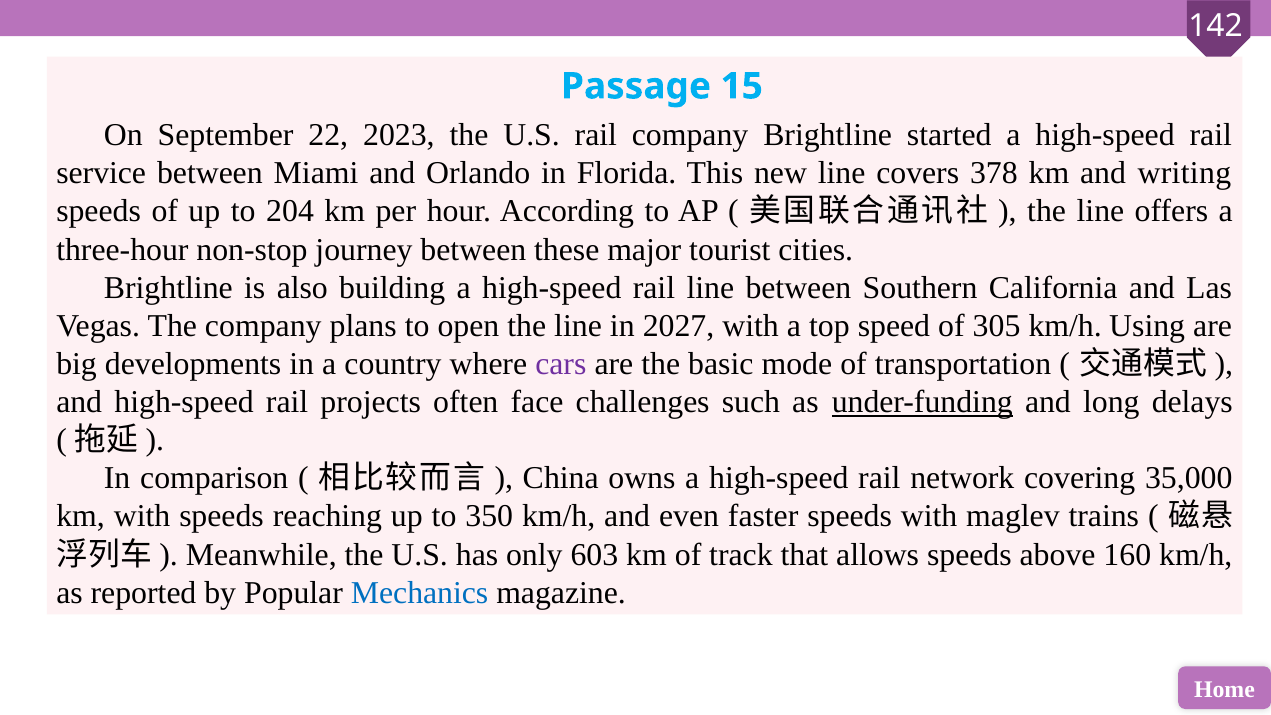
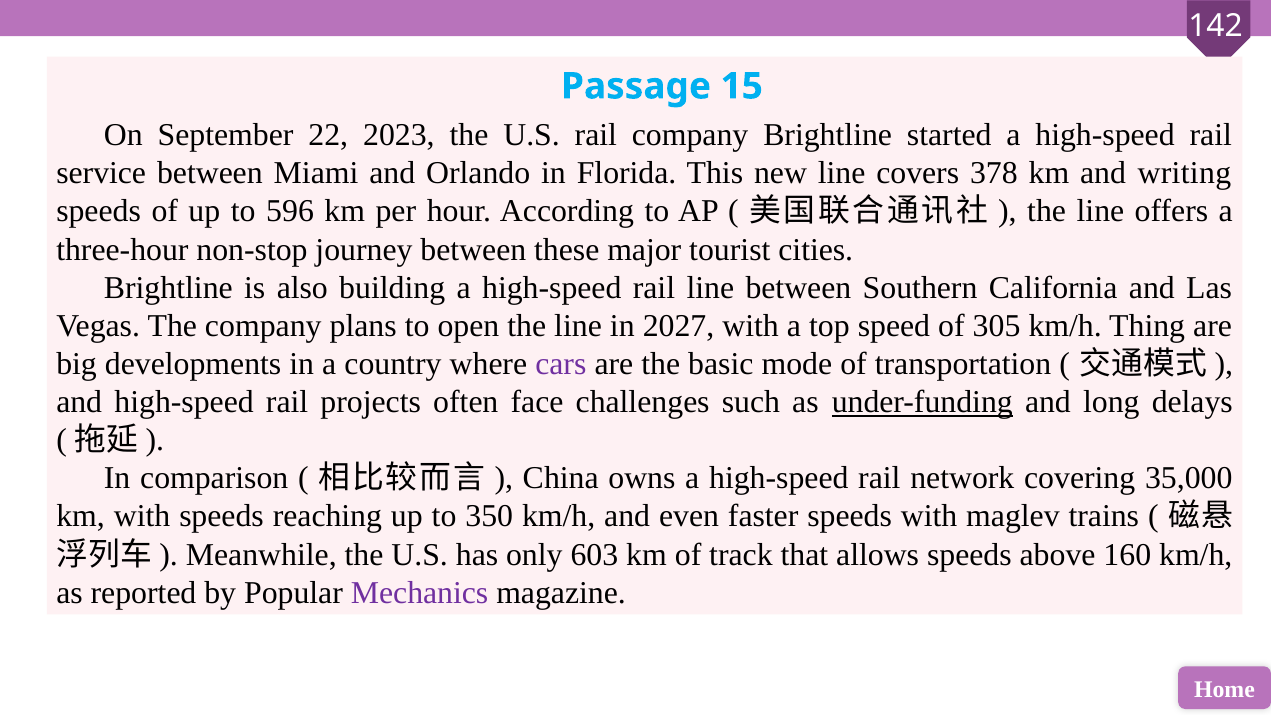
204: 204 -> 596
Using: Using -> Thing
Mechanics colour: blue -> purple
